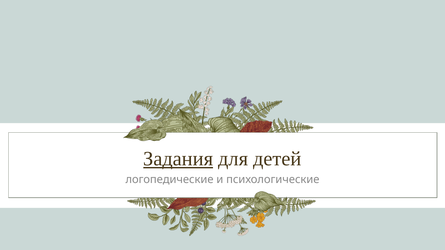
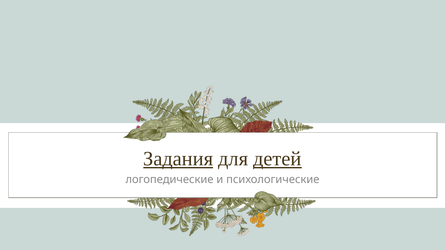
детей underline: none -> present
